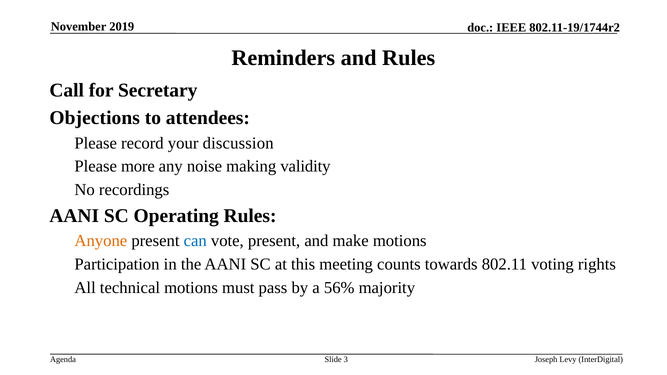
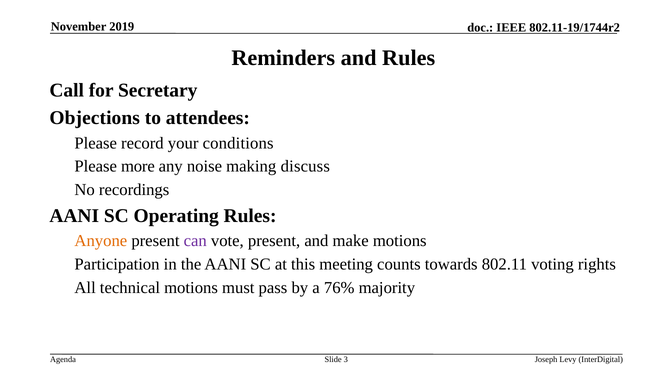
discussion: discussion -> conditions
validity: validity -> discuss
can colour: blue -> purple
56%: 56% -> 76%
